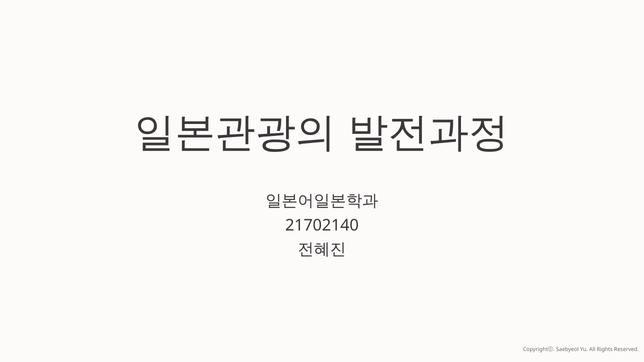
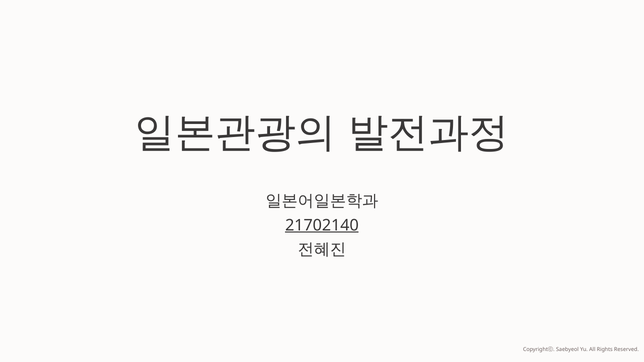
21702140 underline: none -> present
